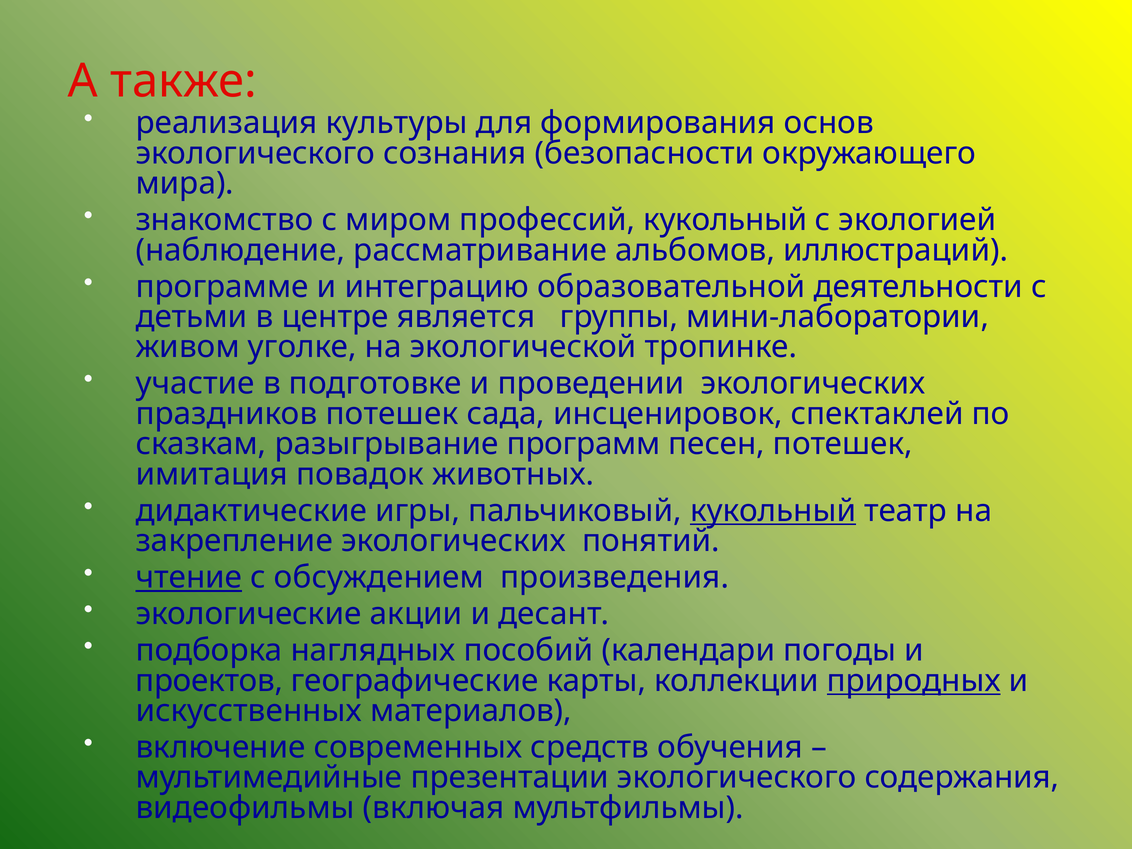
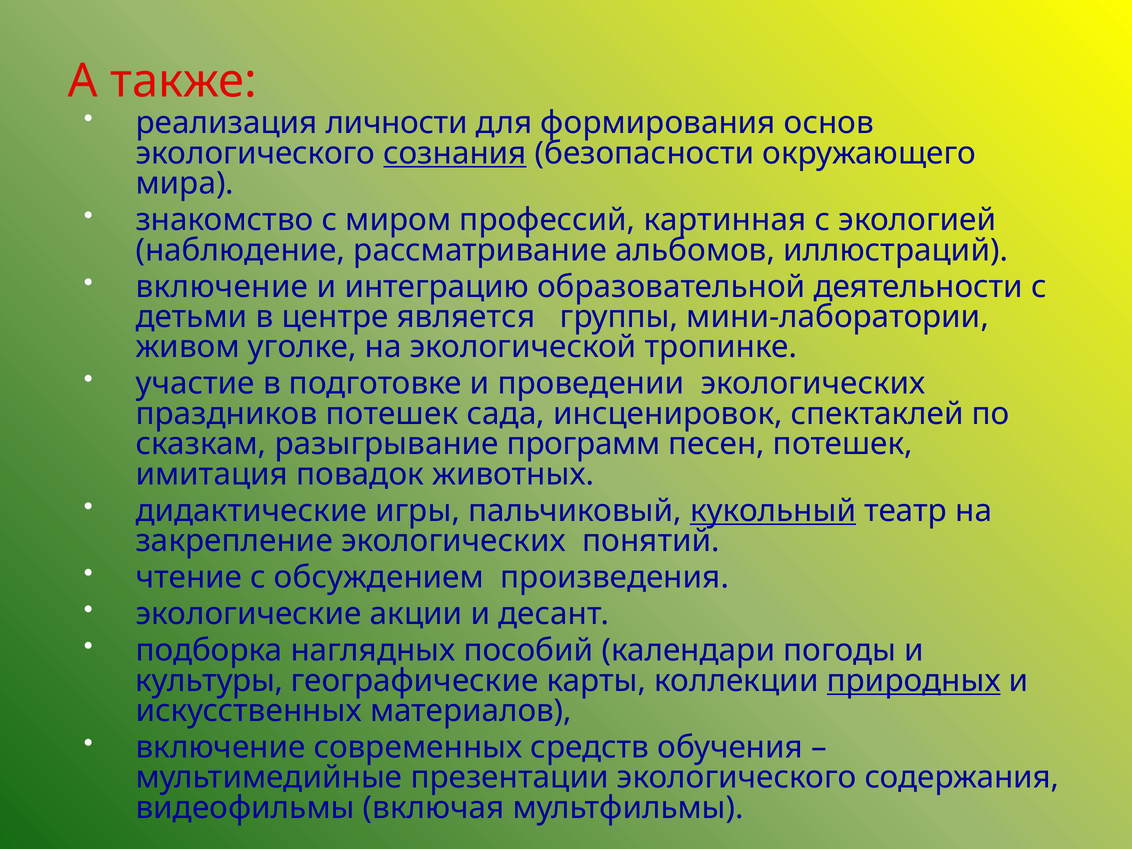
культуры: культуры -> личности
сознания underline: none -> present
профессий кукольный: кукольный -> картинная
программе at (222, 287): программе -> включение
чтение underline: present -> none
проектов: проектов -> культуры
